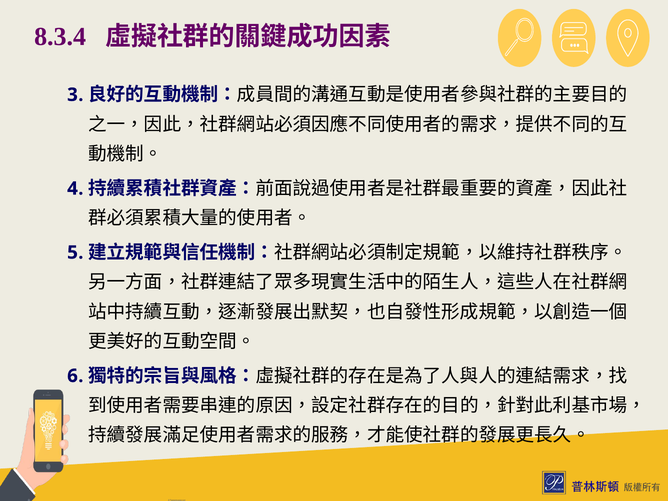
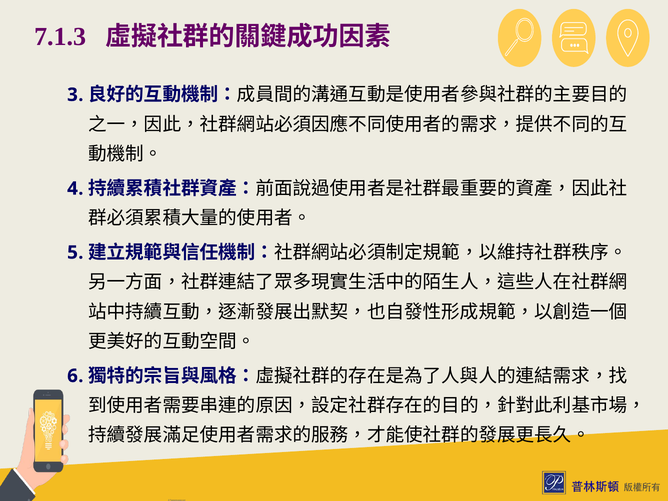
8.3.4: 8.3.4 -> 7.1.3
